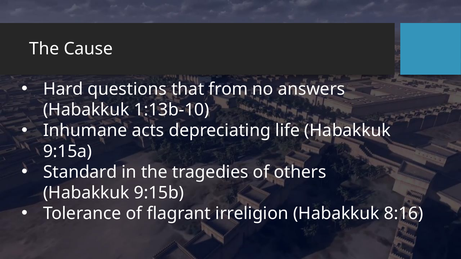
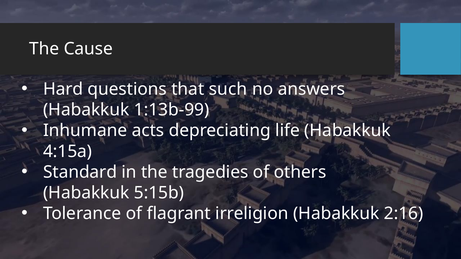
from: from -> such
1:13b-10: 1:13b-10 -> 1:13b-99
9:15a: 9:15a -> 4:15a
9:15b: 9:15b -> 5:15b
8:16: 8:16 -> 2:16
